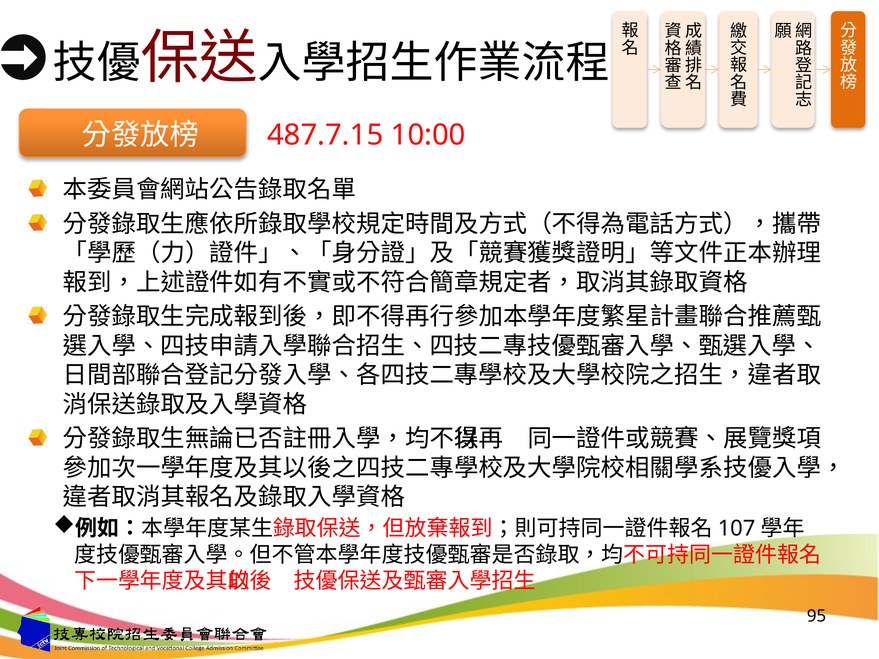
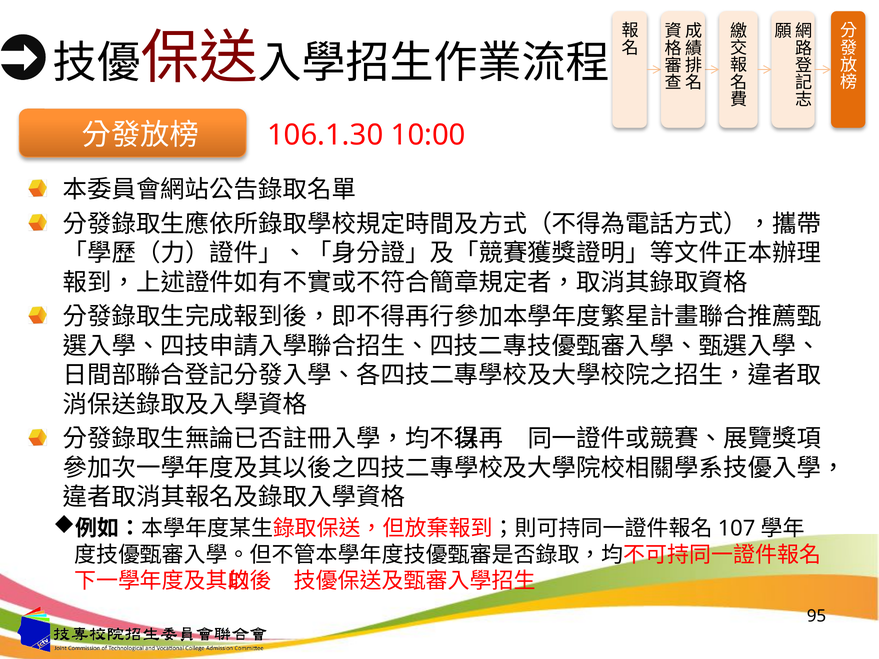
487.7.15: 487.7.15 -> 106.1.30
